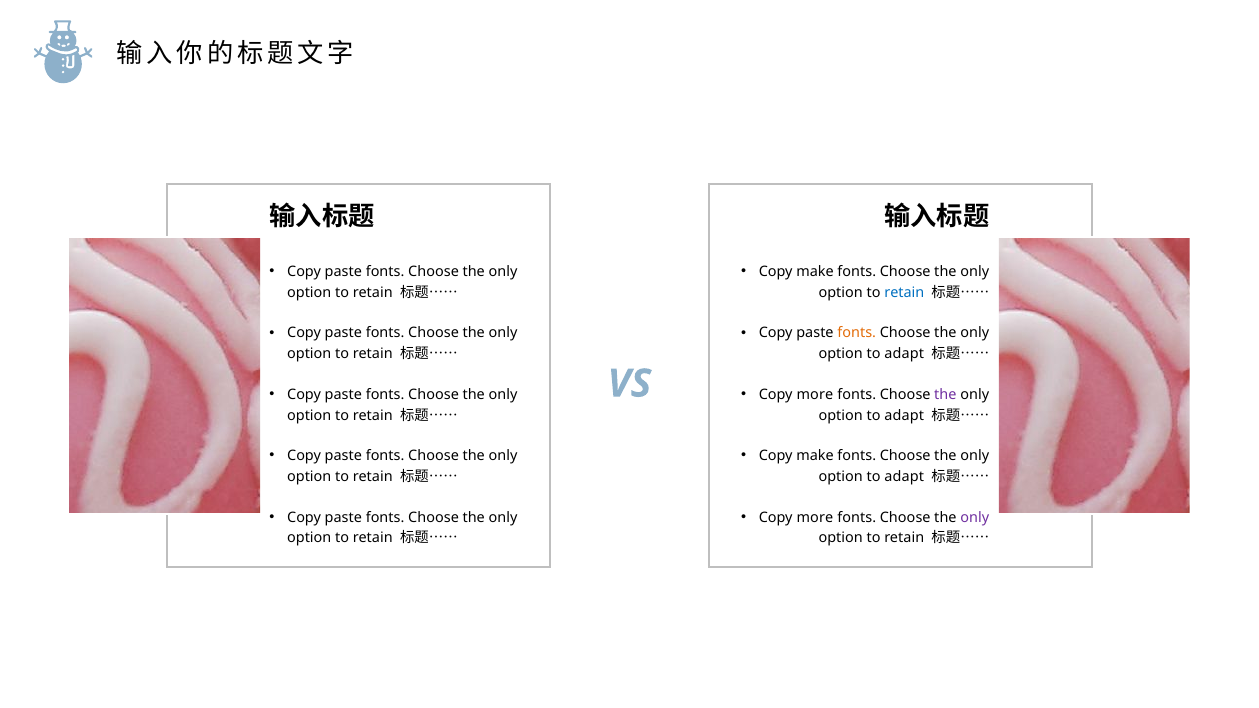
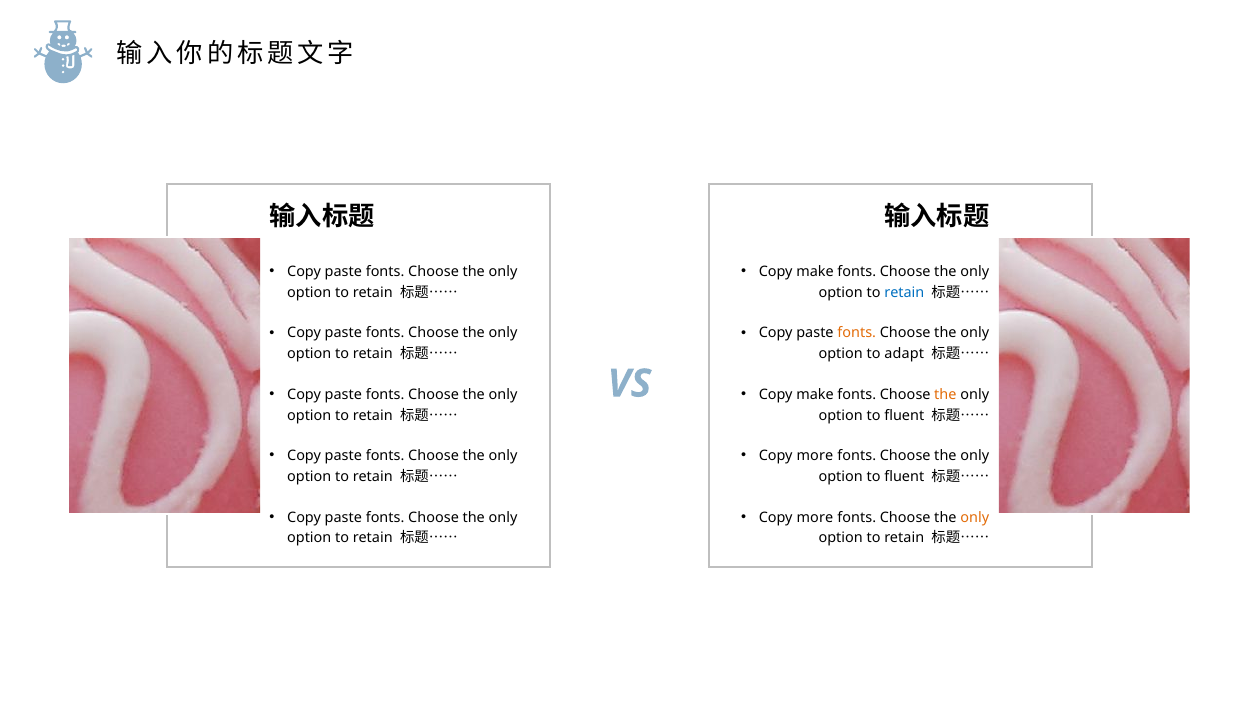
more at (815, 395): more -> make
the at (945, 395) colour: purple -> orange
adapt at (904, 416): adapt -> fluent
make at (815, 456): make -> more
adapt at (904, 477): adapt -> fluent
only at (975, 517) colour: purple -> orange
